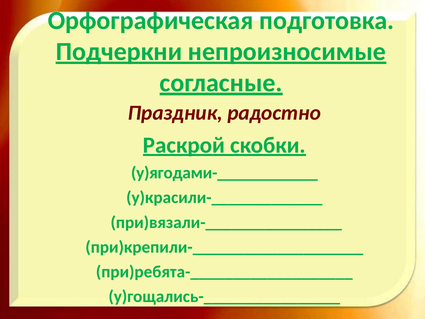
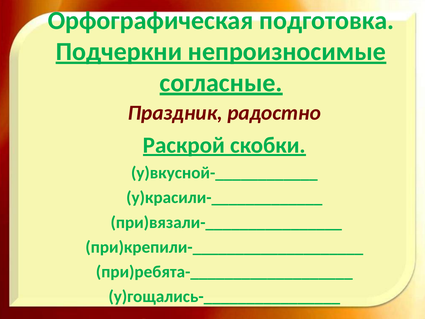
у)ягодами-____________: у)ягодами-____________ -> у)вкусной-____________
